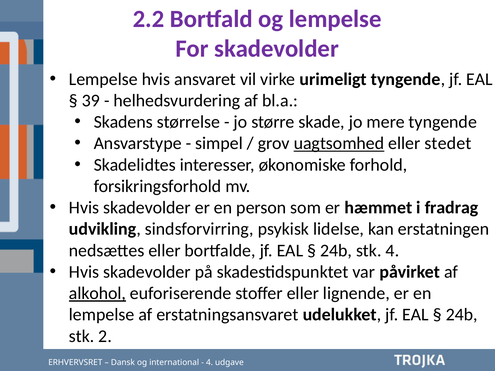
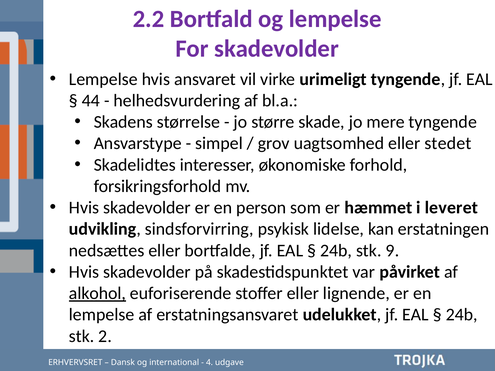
39: 39 -> 44
uagtsomhed underline: present -> none
fradrag: fradrag -> leveret
stk 4: 4 -> 9
